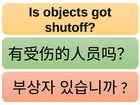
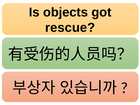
shutoff: shutoff -> rescue
